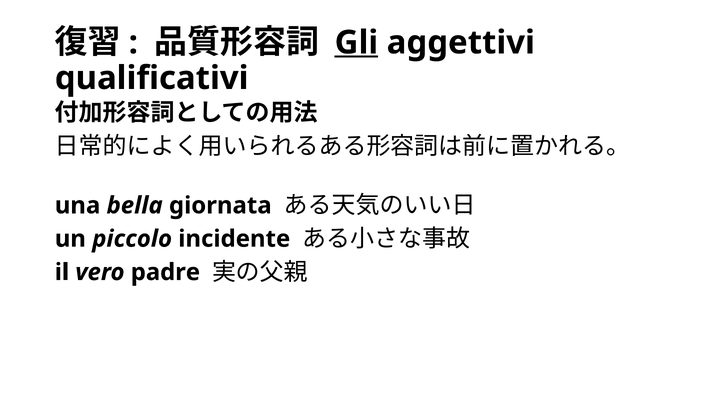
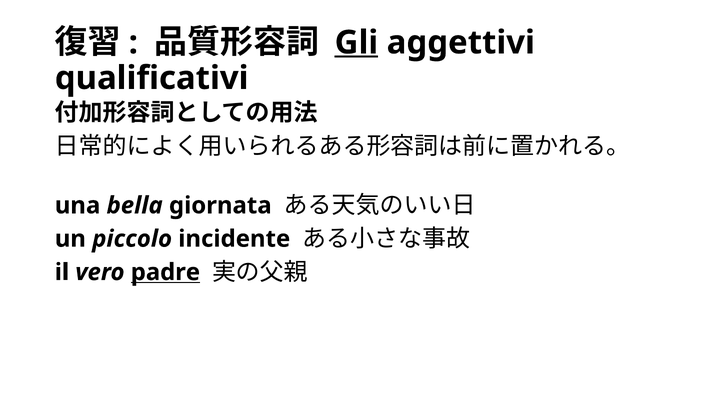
padre underline: none -> present
